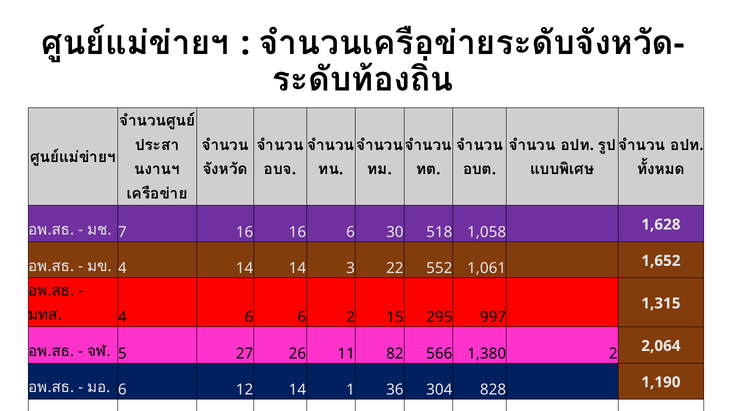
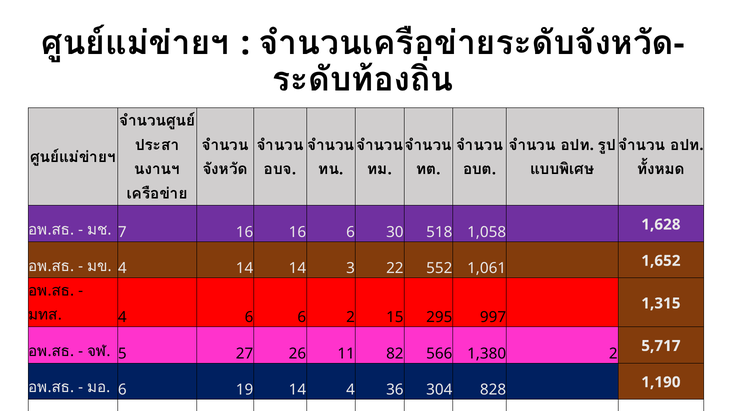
2,064: 2,064 -> 5,717
12: 12 -> 19
14 1: 1 -> 4
